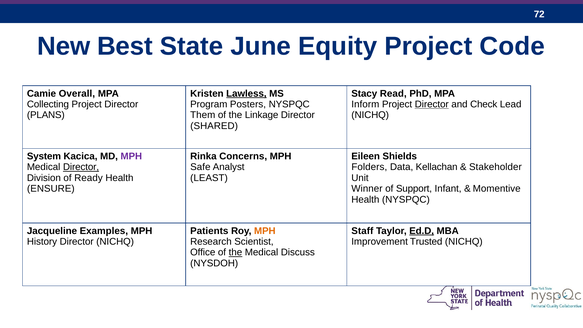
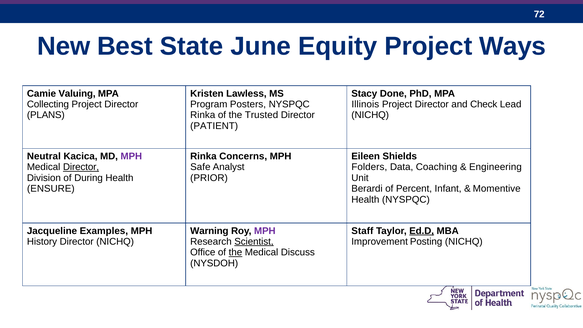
Code: Code -> Ways
Overall: Overall -> Valuing
Lawless underline: present -> none
Read: Read -> Done
Inform: Inform -> Illinois
Director at (432, 104) underline: present -> none
Them at (203, 115): Them -> Rinka
Linkage: Linkage -> Trusted
SHARED: SHARED -> PATIENT
System: System -> Neutral
Kellachan: Kellachan -> Coaching
Stakeholder: Stakeholder -> Engineering
Ready: Ready -> During
LEAST: LEAST -> PRIOR
Winner: Winner -> Berardi
Support: Support -> Percent
Patients: Patients -> Warning
MPH at (265, 231) colour: orange -> purple
Scientist underline: none -> present
Trusted: Trusted -> Posting
